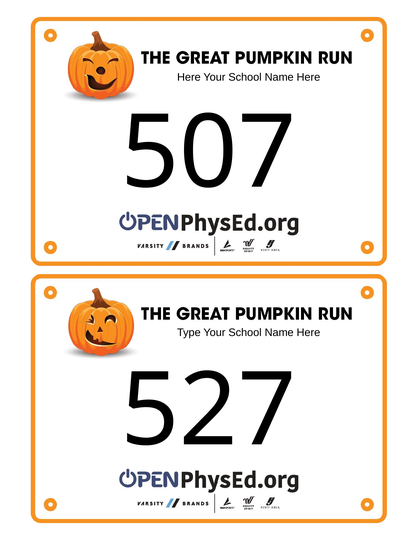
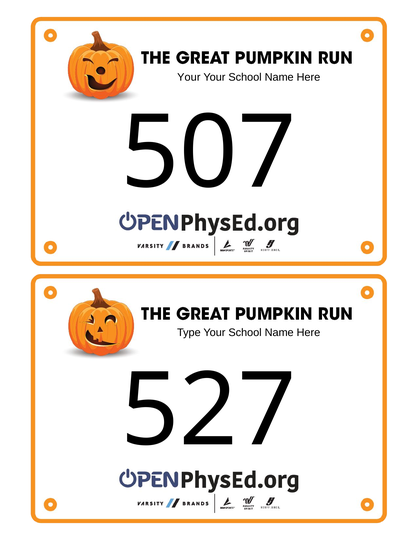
Here at (189, 77): Here -> Your
